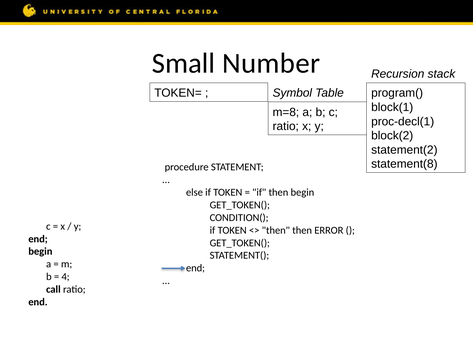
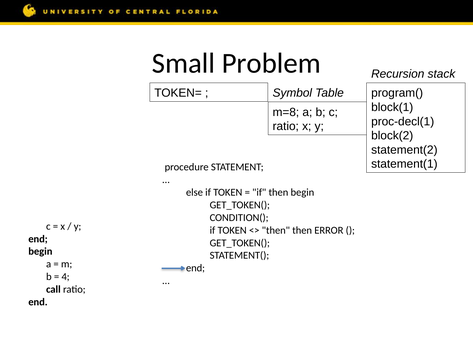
Number: Number -> Problem
statement(8: statement(8 -> statement(1
